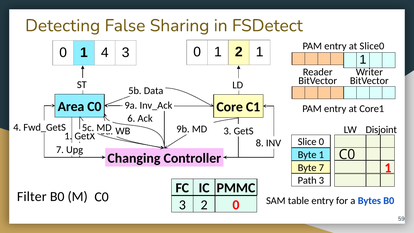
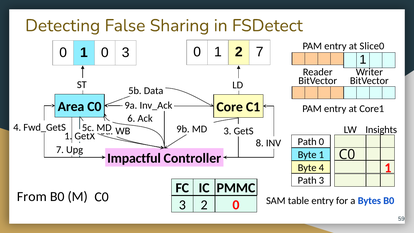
2 1: 1 -> 7
1 4: 4 -> 0
Disjoint: Disjoint -> Insights
Slice at (307, 142): Slice -> Path
Changing: Changing -> Impactful
Byte 7: 7 -> 4
Filter: Filter -> From
